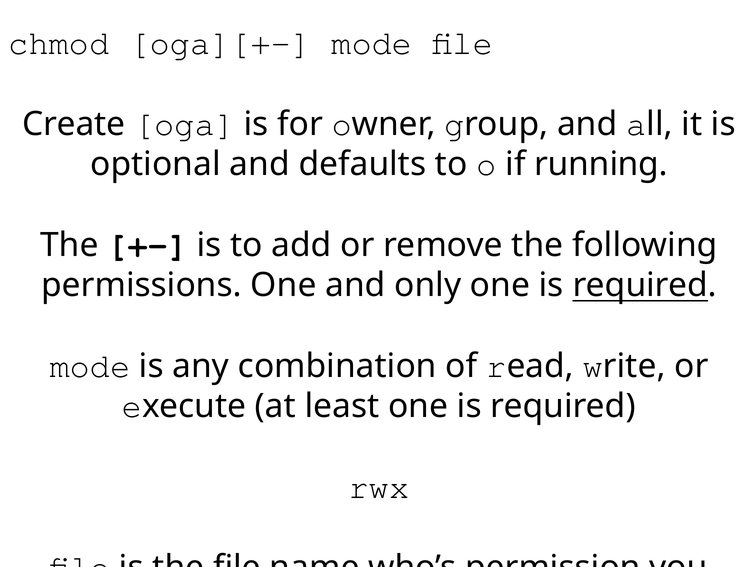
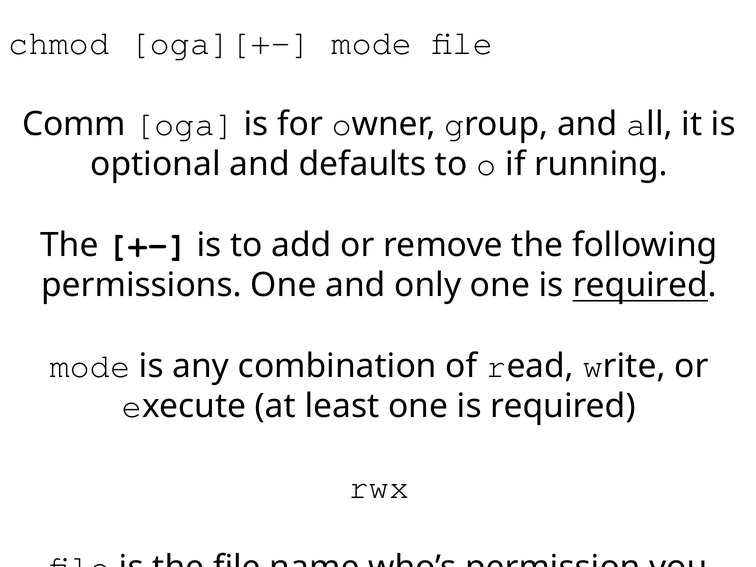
Create: Create -> Comm
